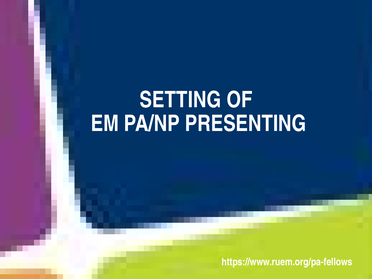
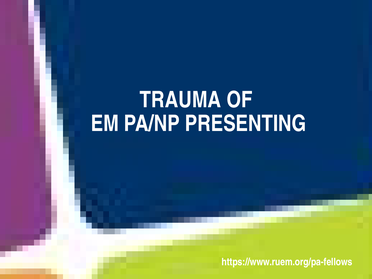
SETTING: SETTING -> TRAUMA
